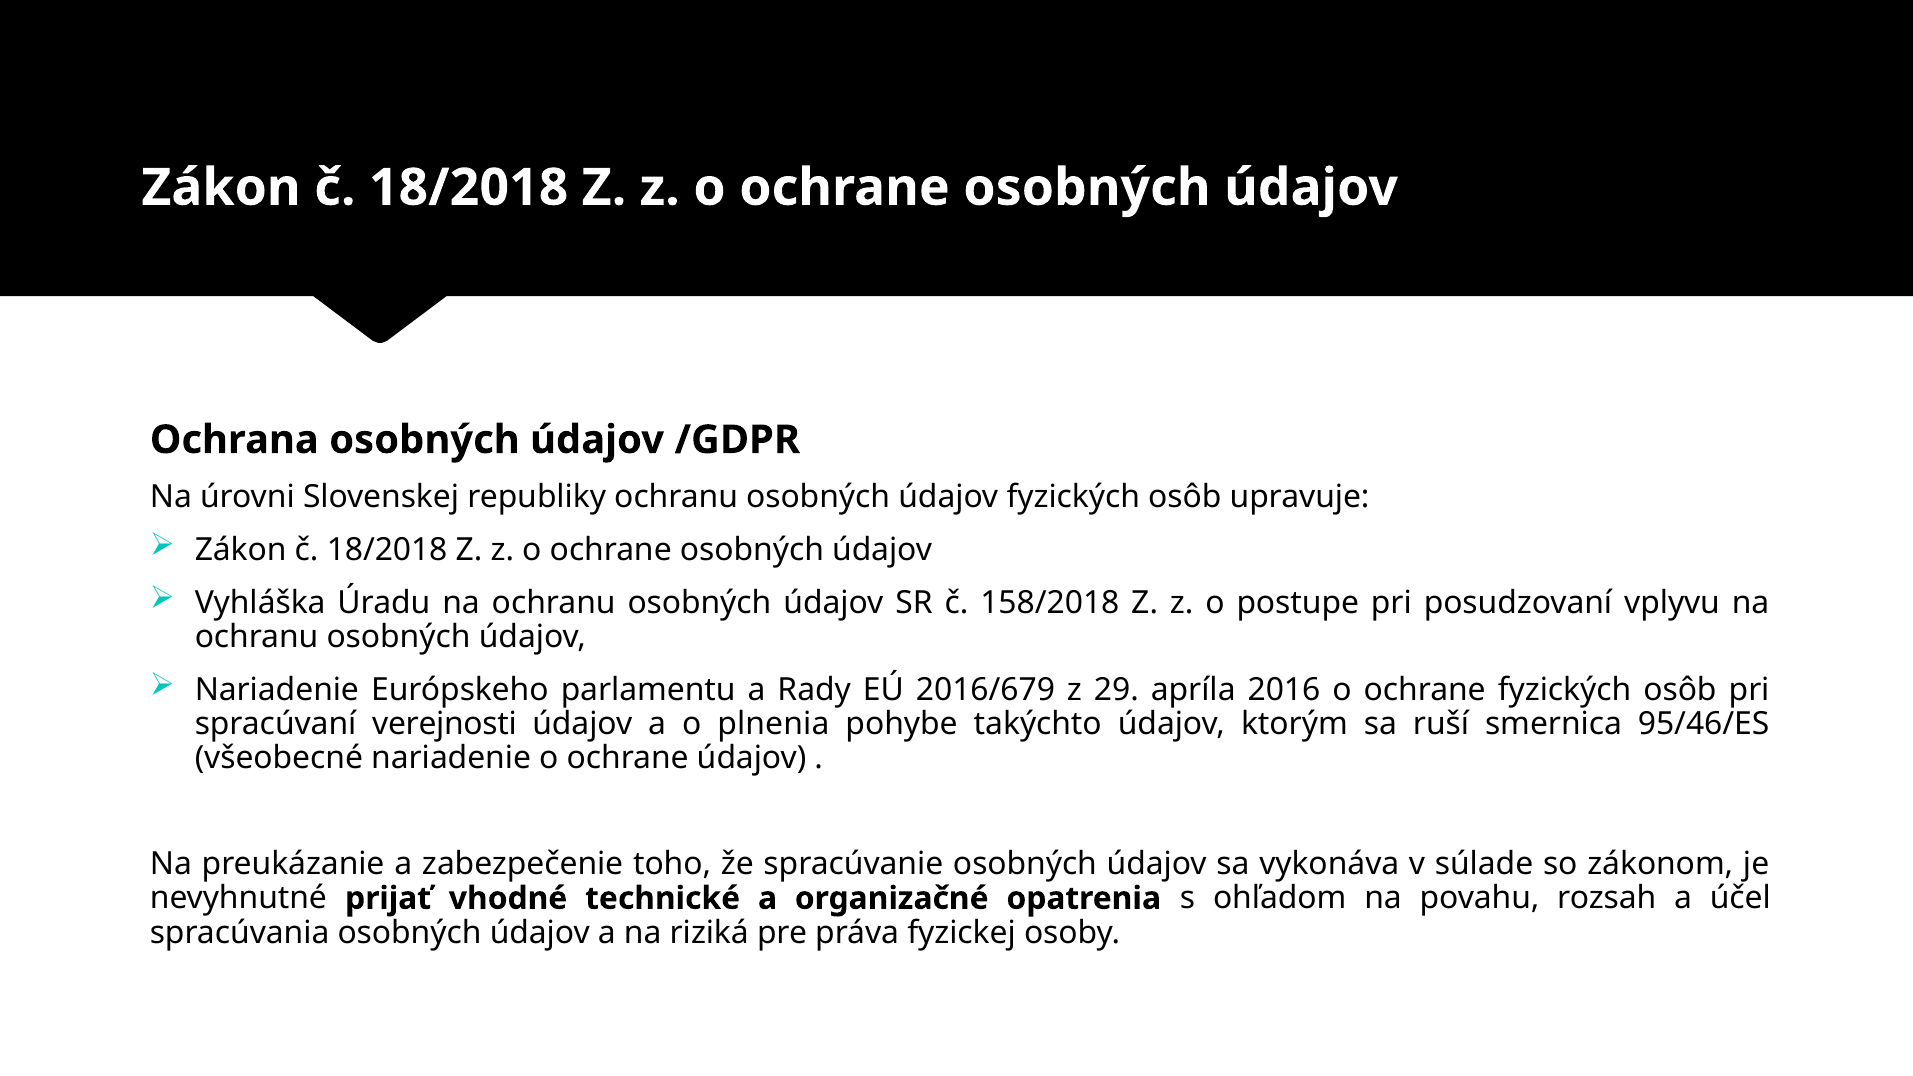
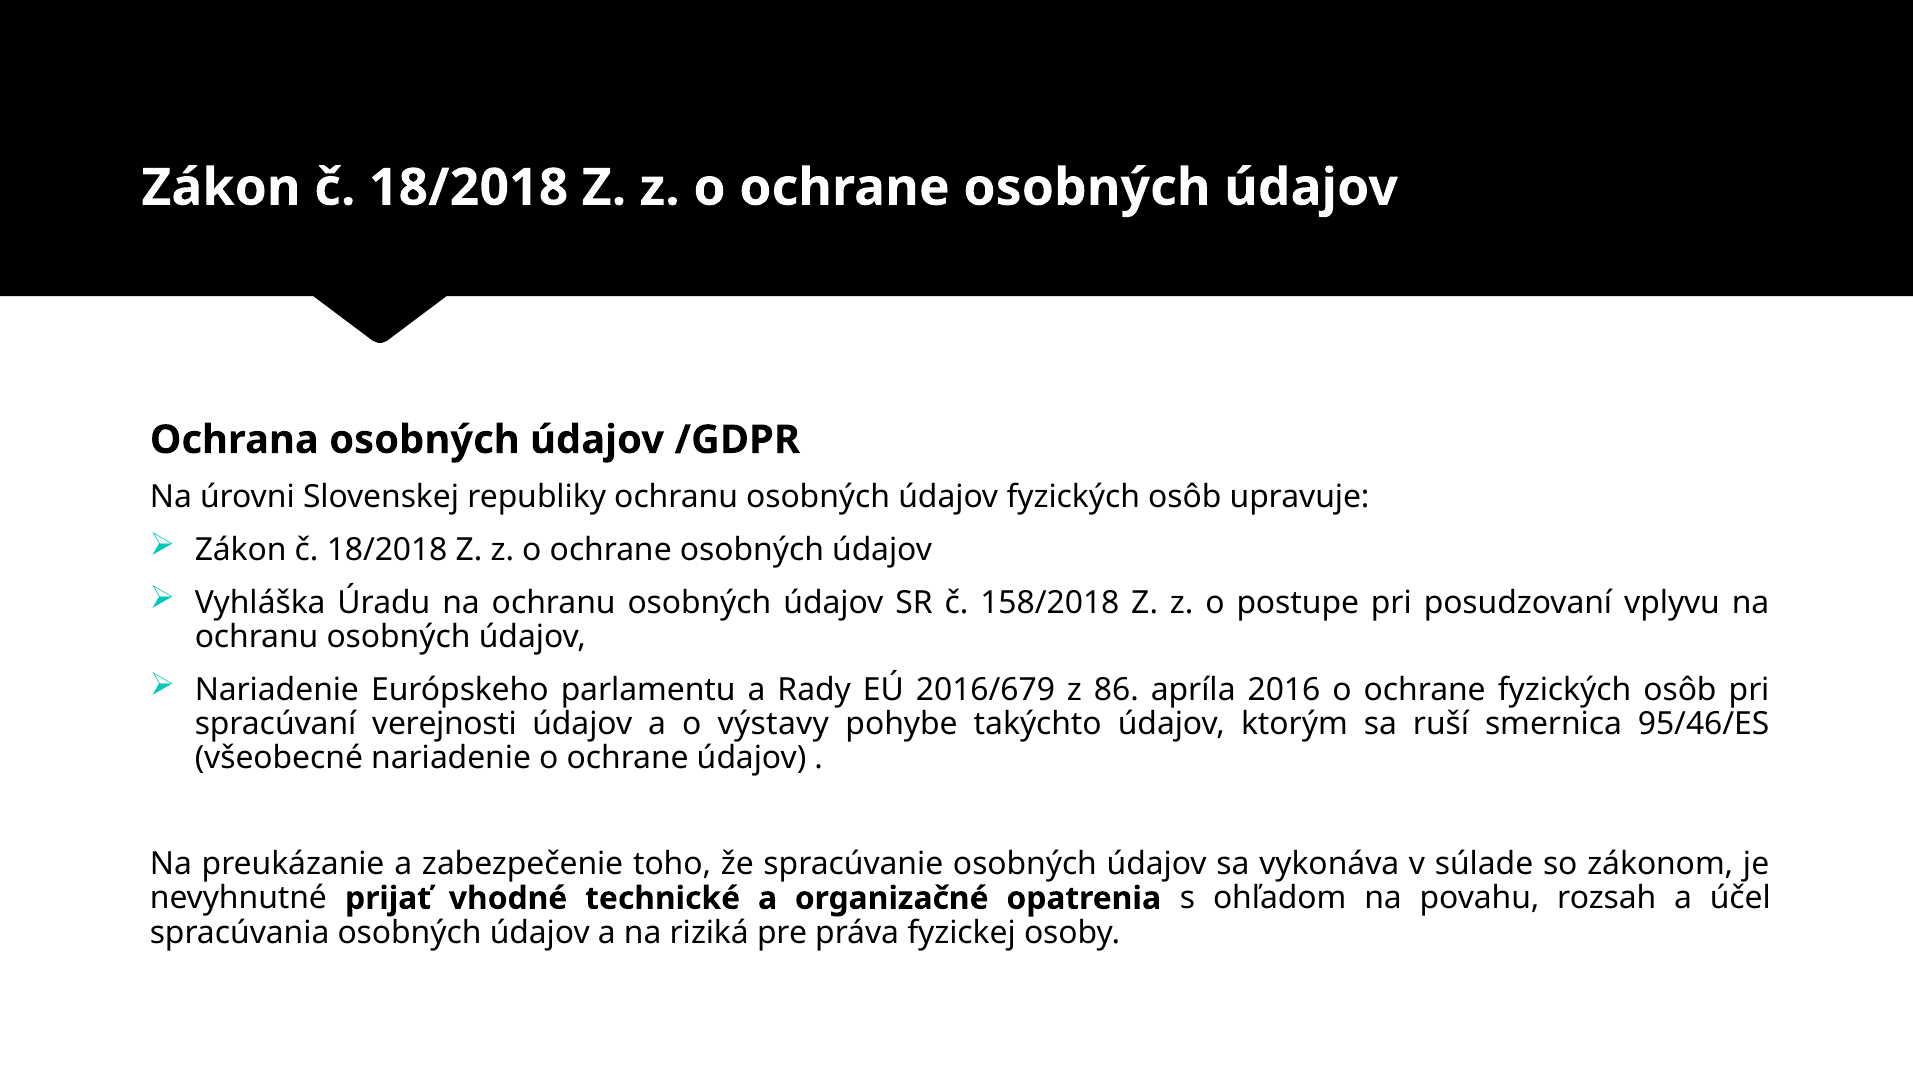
29: 29 -> 86
plnenia: plnenia -> výstavy
